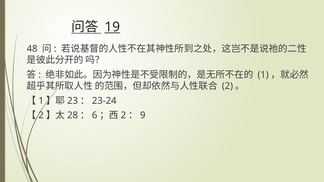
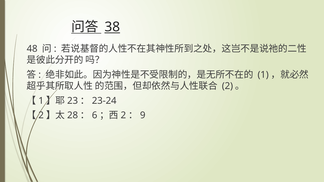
19: 19 -> 38
